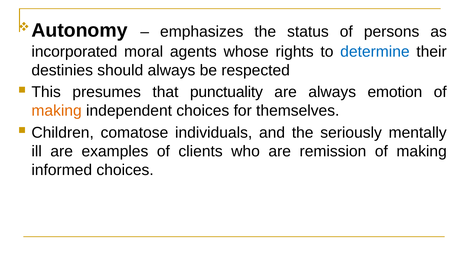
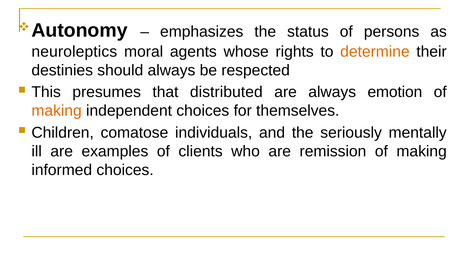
incorporated: incorporated -> neuroleptics
determine colour: blue -> orange
punctuality: punctuality -> distributed
